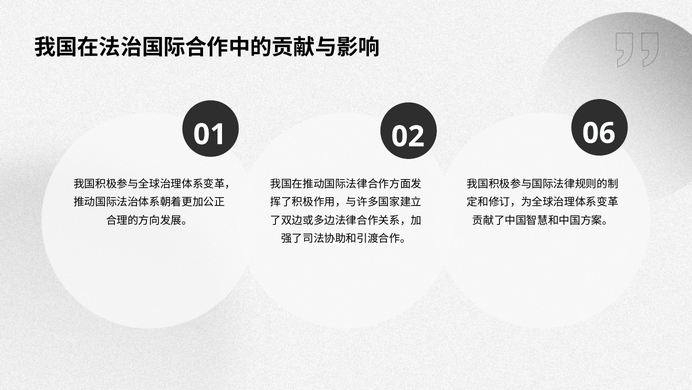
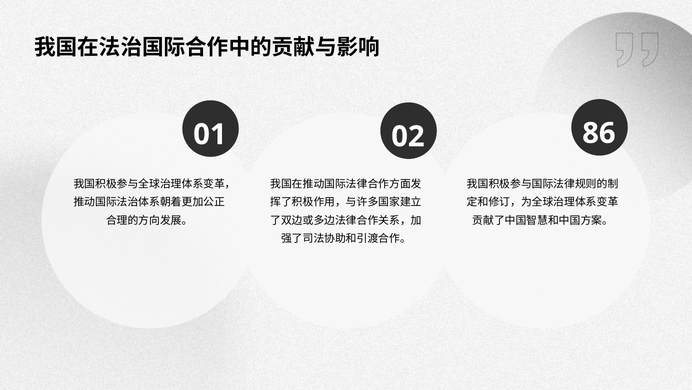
06: 06 -> 86
